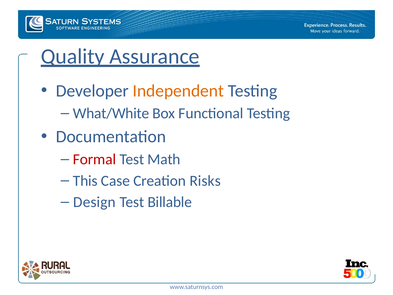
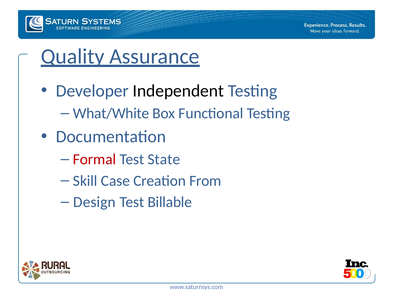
Independent colour: orange -> black
Math: Math -> State
This: This -> Skill
Risks: Risks -> From
